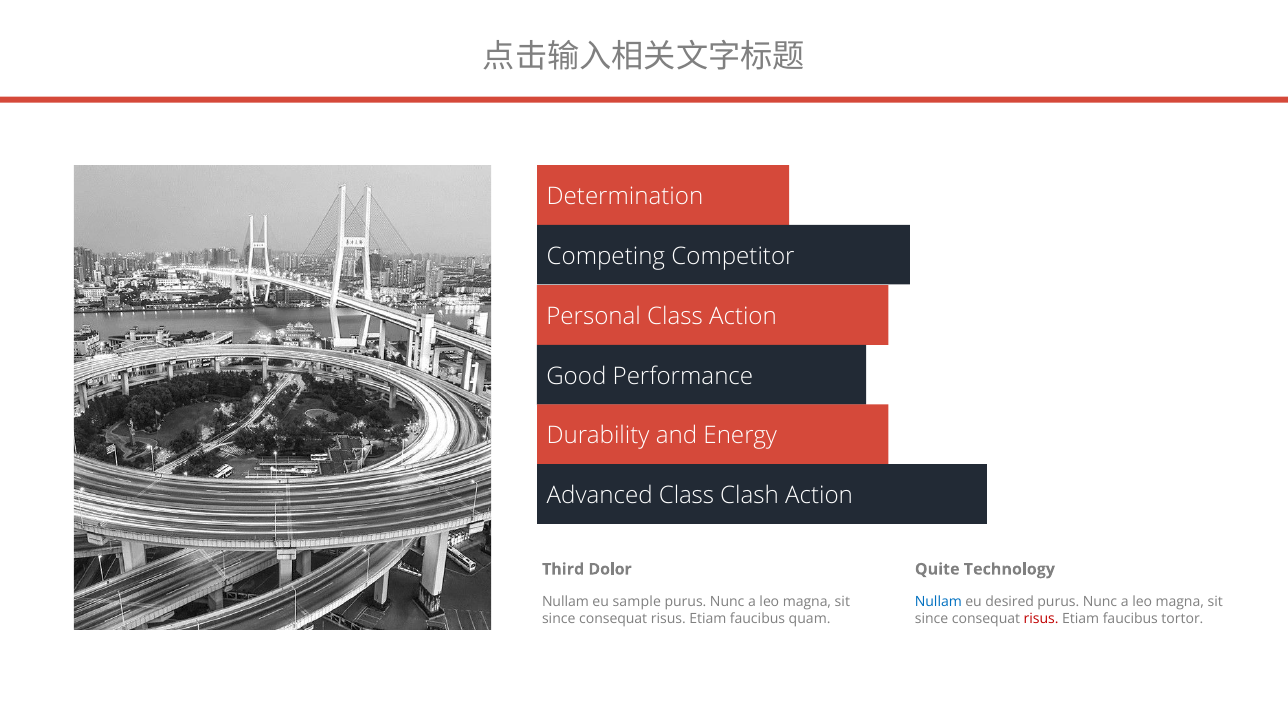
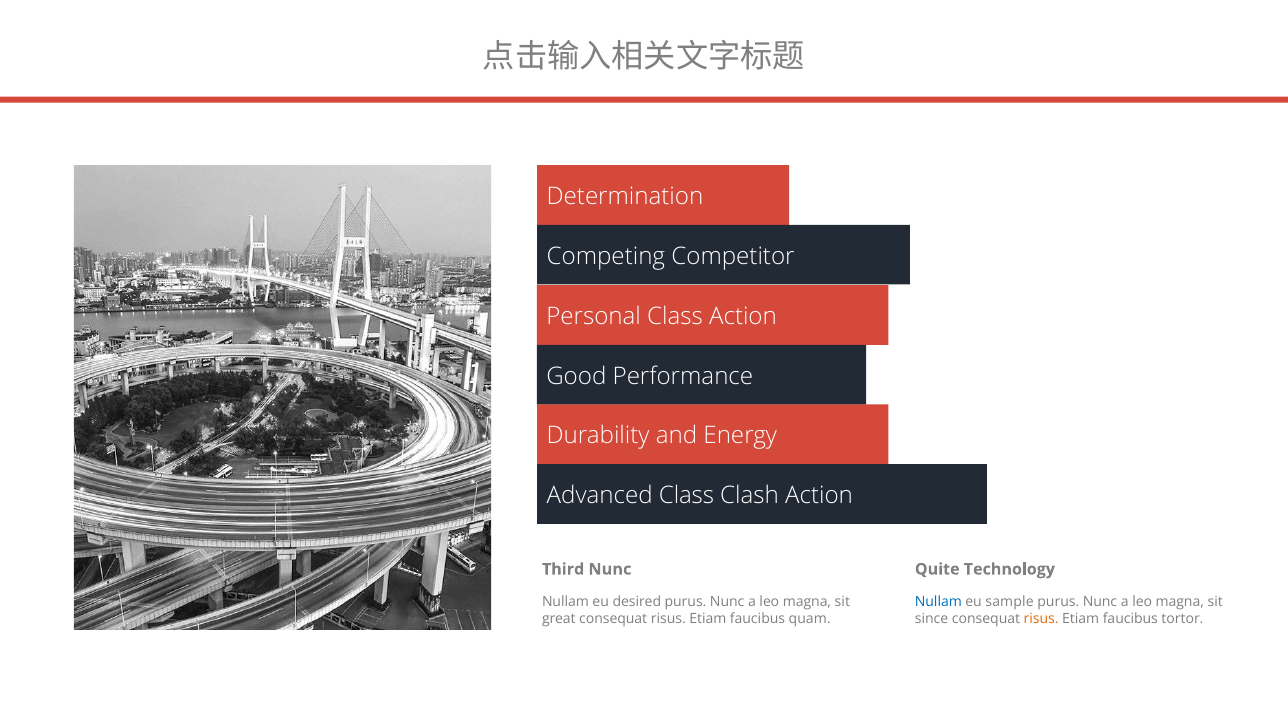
Third Dolor: Dolor -> Nunc
sample: sample -> desired
desired: desired -> sample
since at (559, 618): since -> great
risus at (1041, 618) colour: red -> orange
